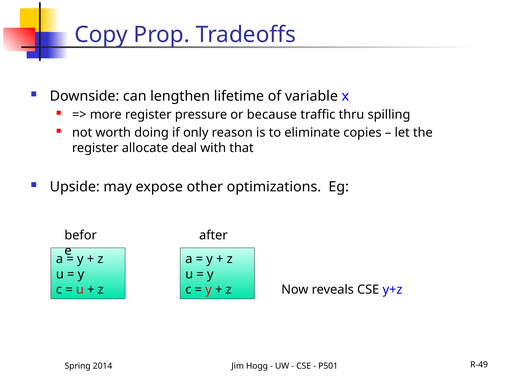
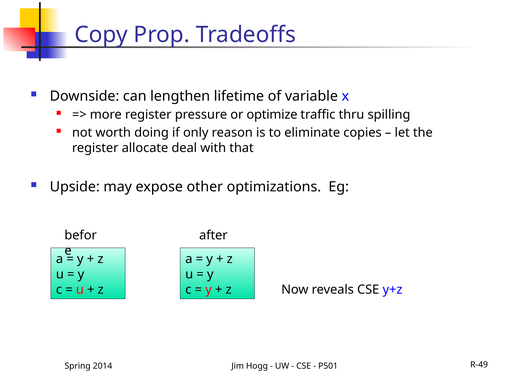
because: because -> optimize
